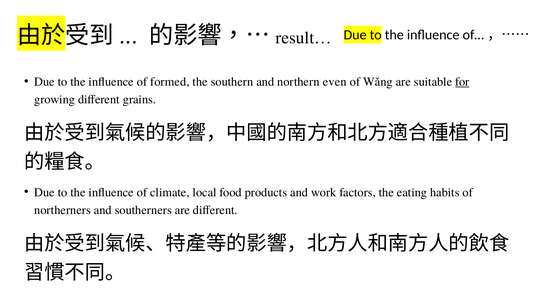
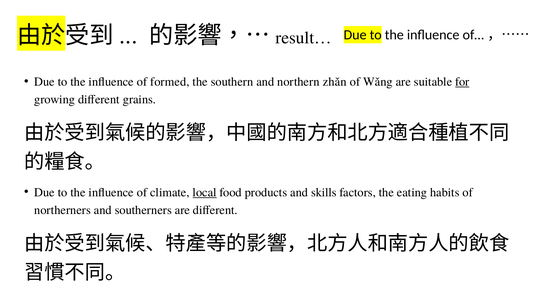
even: even -> zhǎn
local underline: none -> present
work: work -> skills
